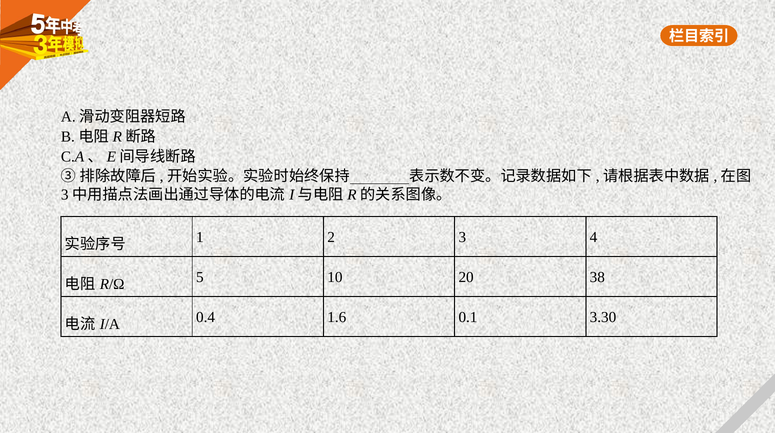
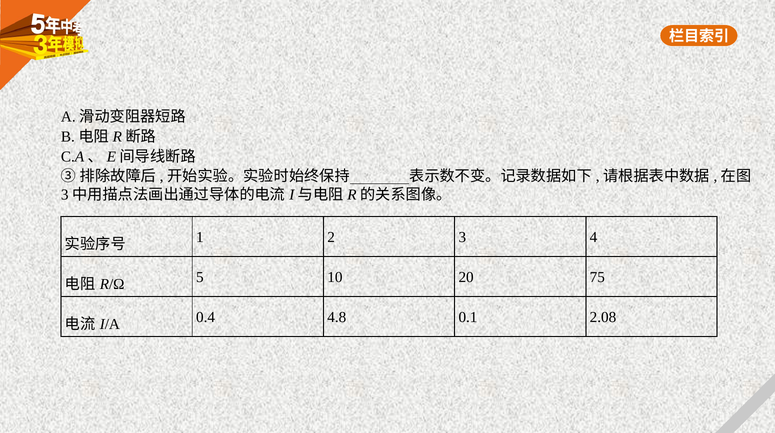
38: 38 -> 75
1.6: 1.6 -> 4.8
3.30: 3.30 -> 2.08
